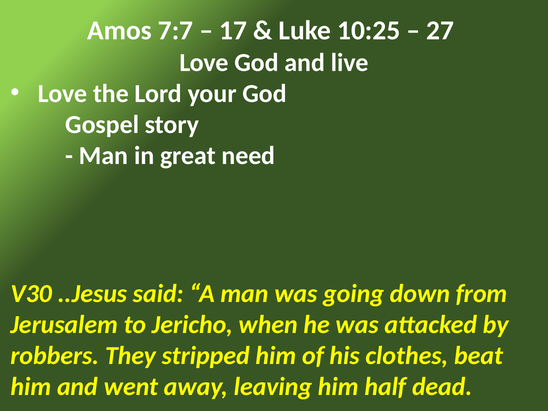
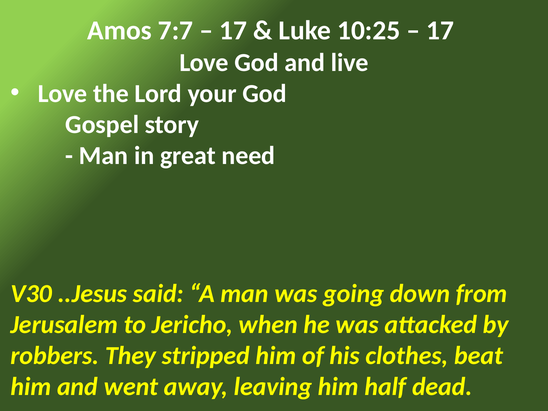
27 at (440, 31): 27 -> 17
